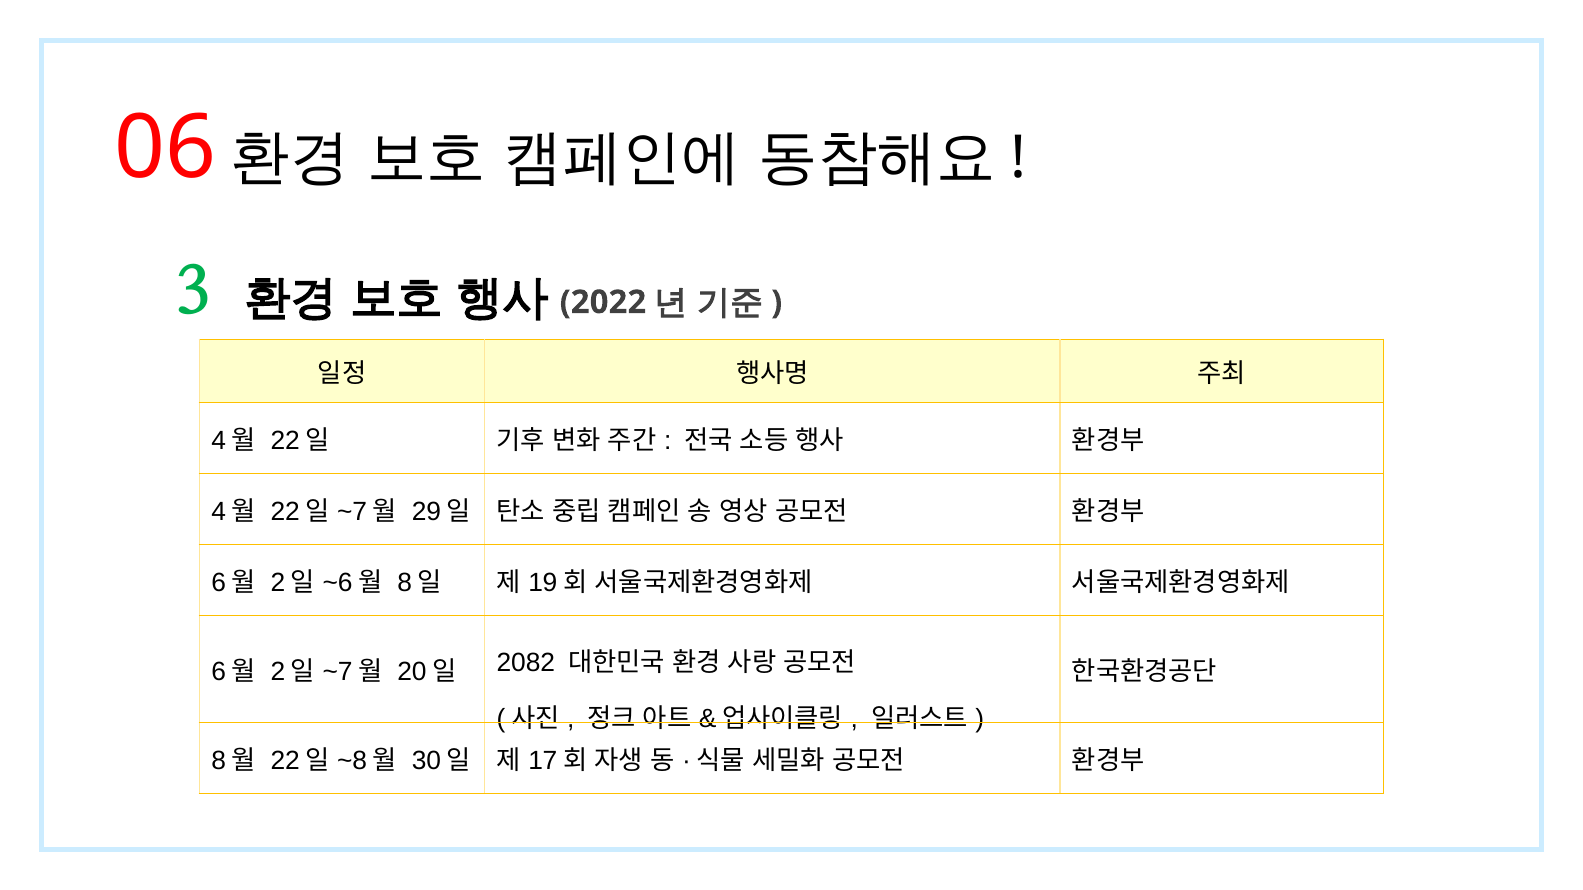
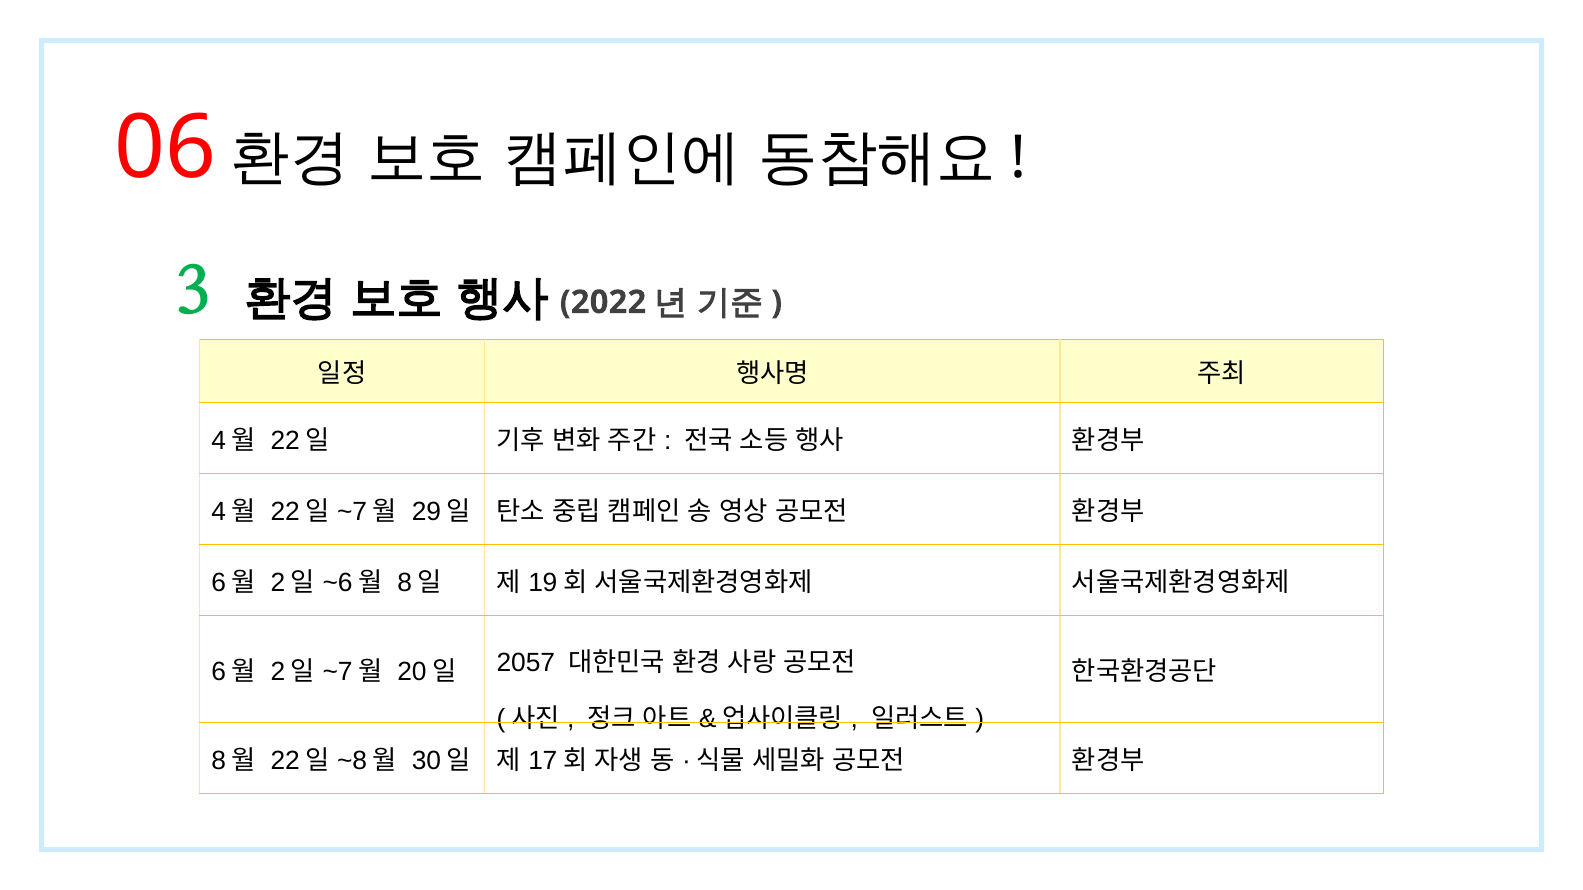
2082: 2082 -> 2057
